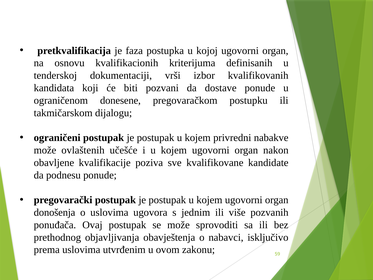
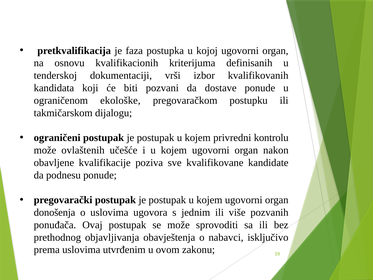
donesene: donesene -> ekološke
nabakve: nabakve -> kontrolu
